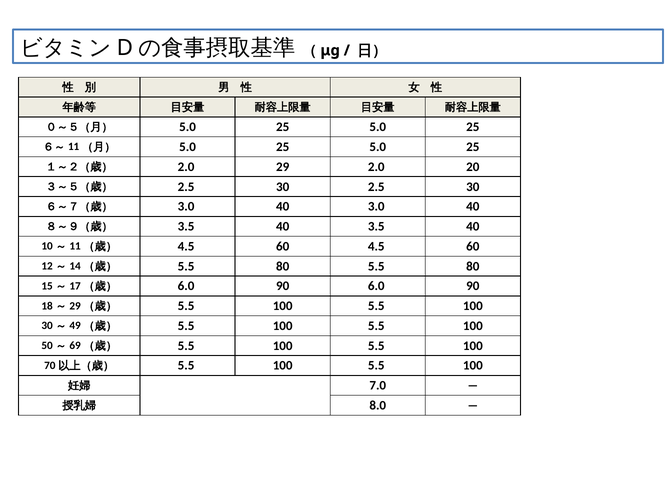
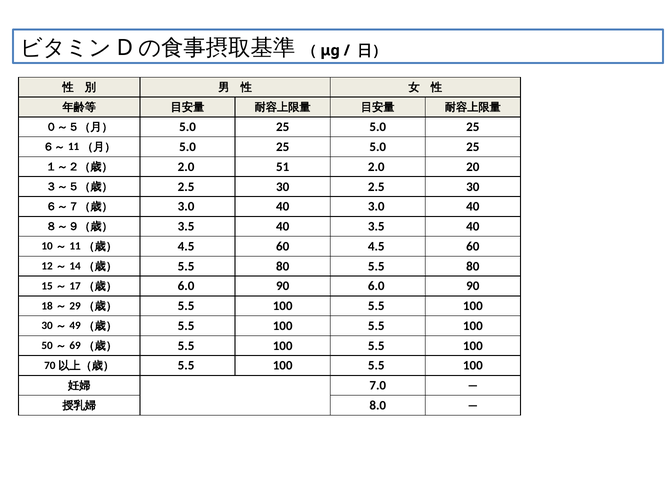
29: 29 -> 51
